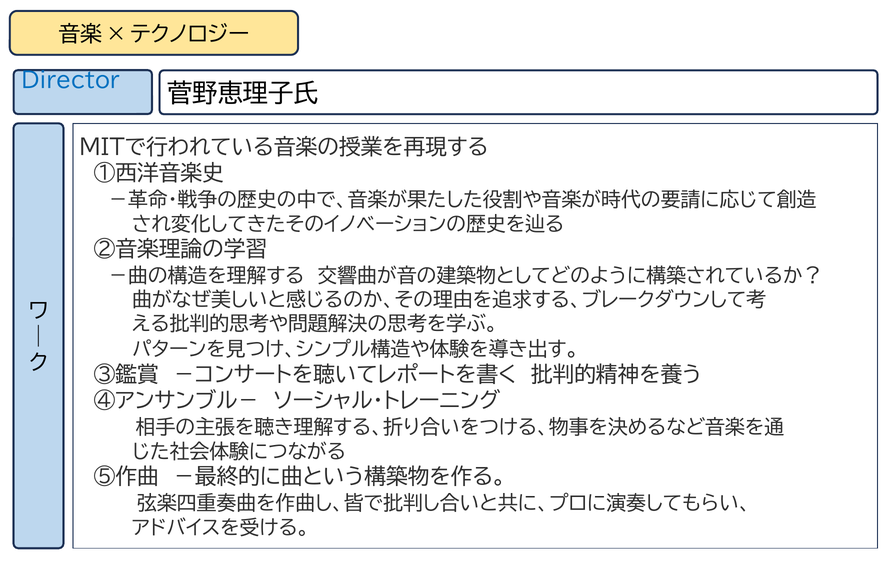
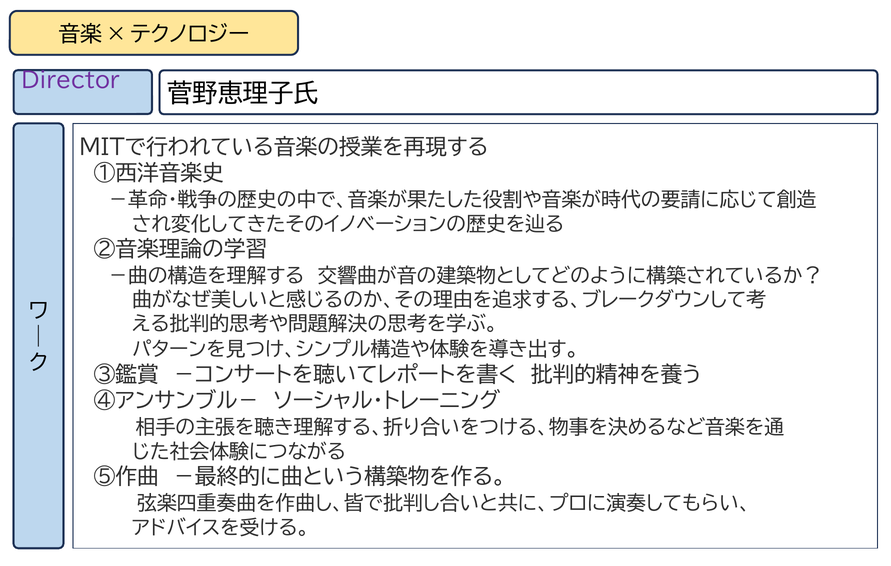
Director colour: blue -> purple
